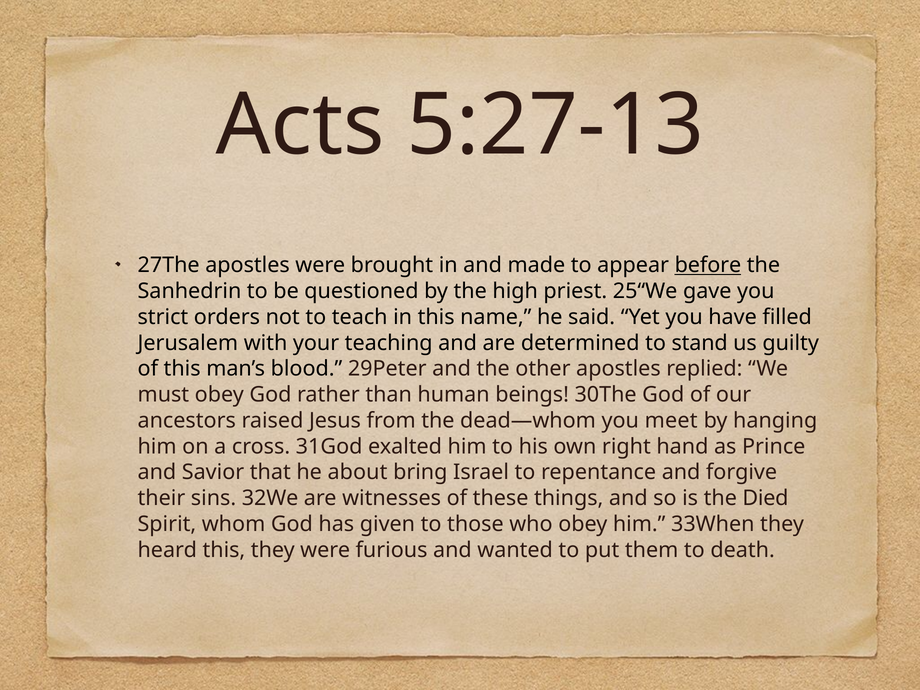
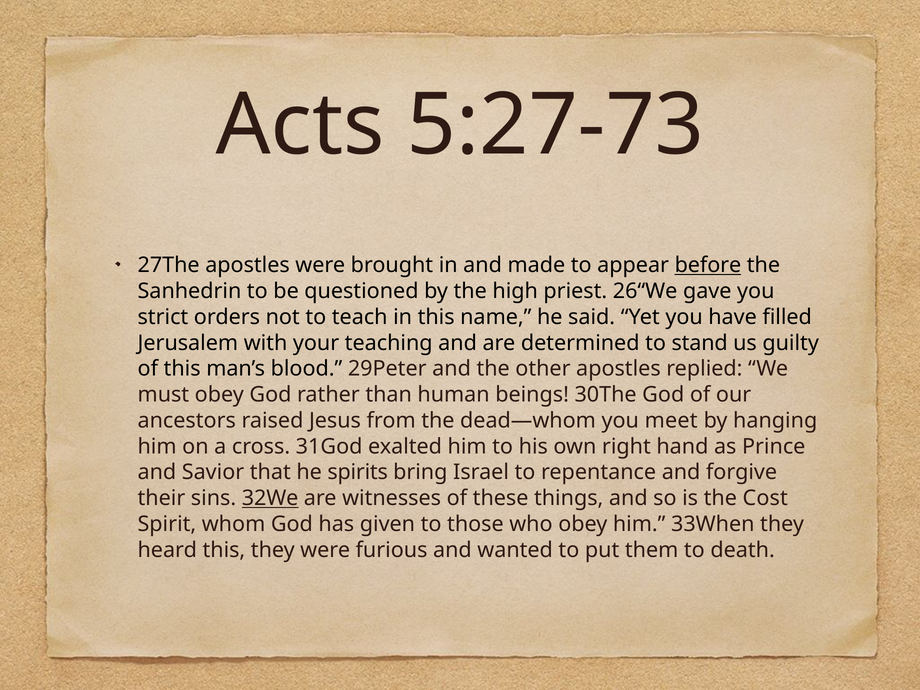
5:27-13: 5:27-13 -> 5:27-73
25“We: 25“We -> 26“We
about: about -> spirits
32We underline: none -> present
Died: Died -> Cost
